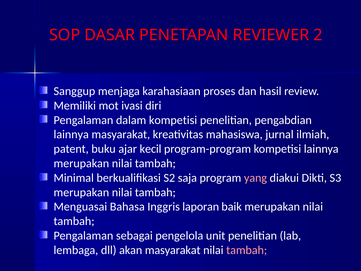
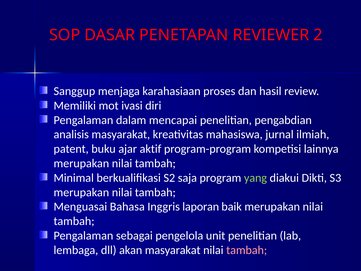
dalam kompetisi: kompetisi -> mencapai
lainnya at (71, 134): lainnya -> analisis
kecil: kecil -> aktif
yang colour: pink -> light green
